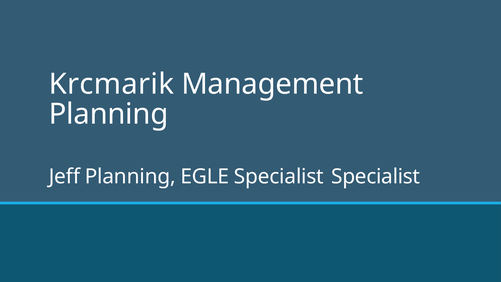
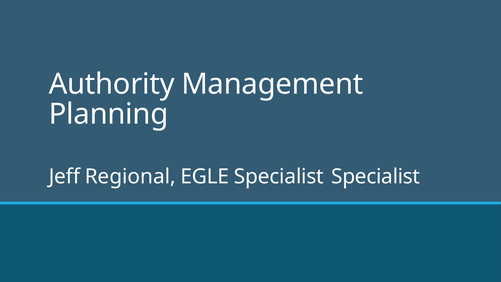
Krcmarik: Krcmarik -> Authority
Jeff Planning: Planning -> Regional
